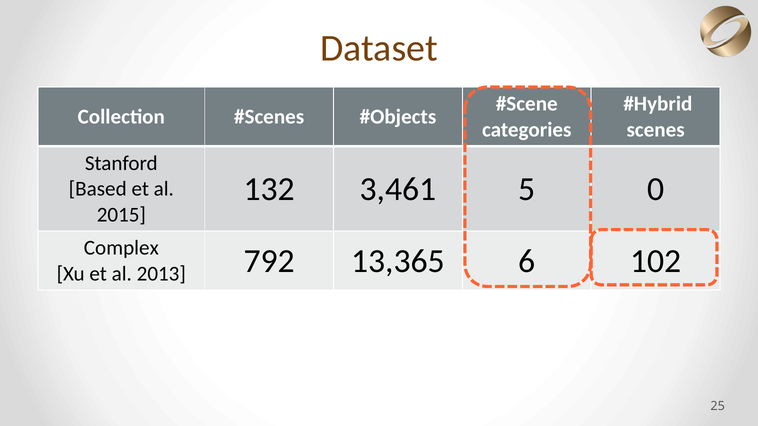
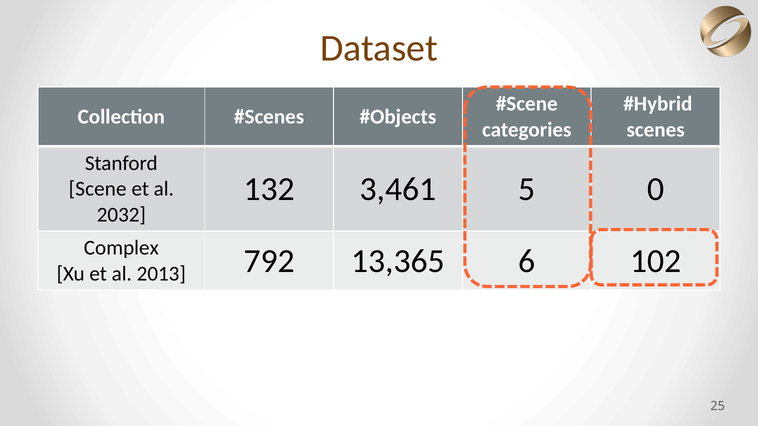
Based: Based -> Scene
2015: 2015 -> 2032
